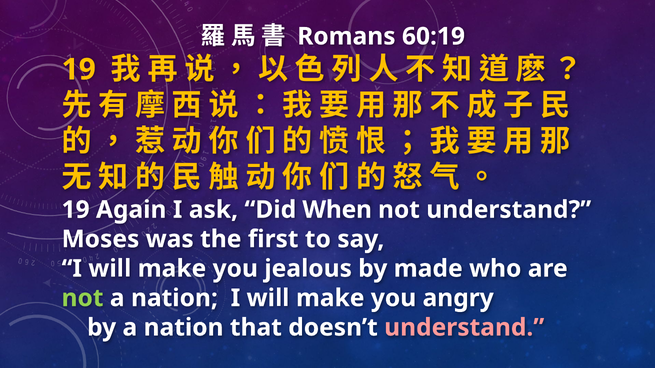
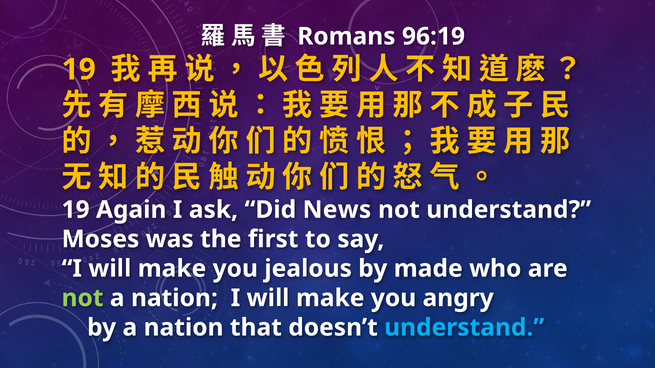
60:19: 60:19 -> 96:19
When: When -> News
understand at (464, 328) colour: pink -> light blue
